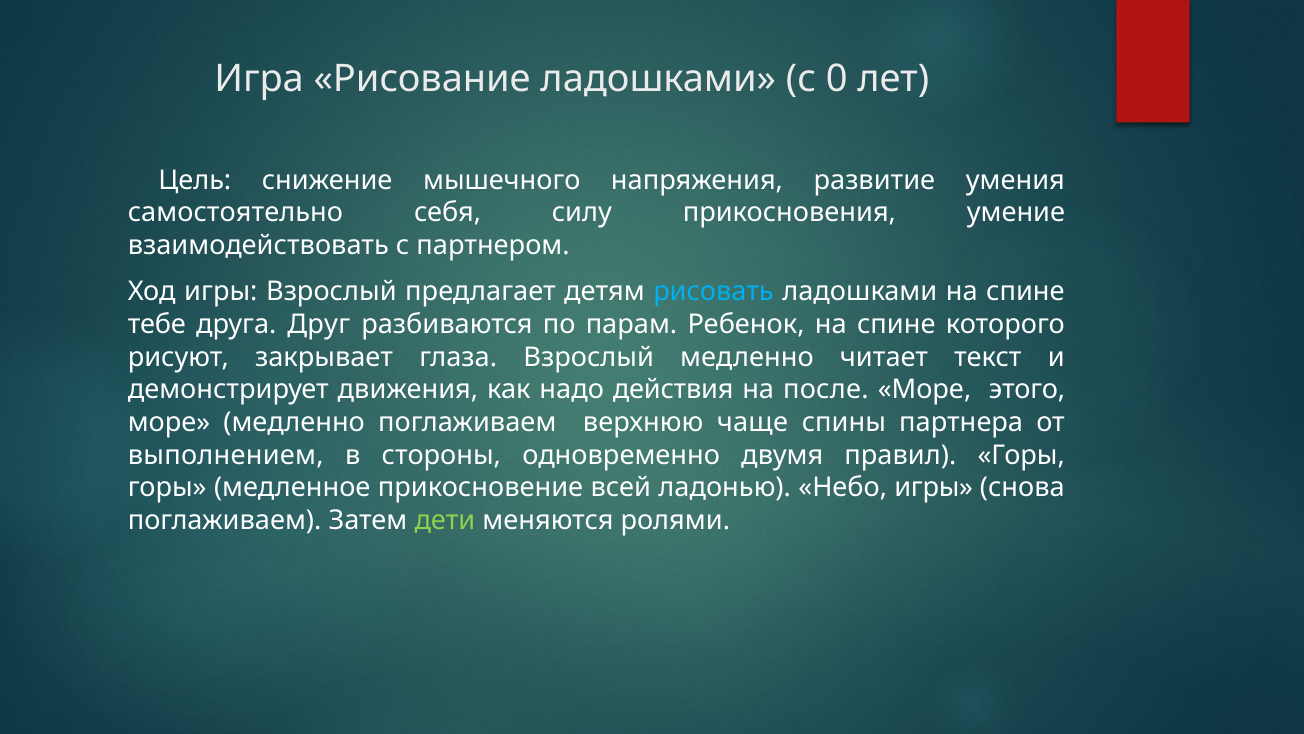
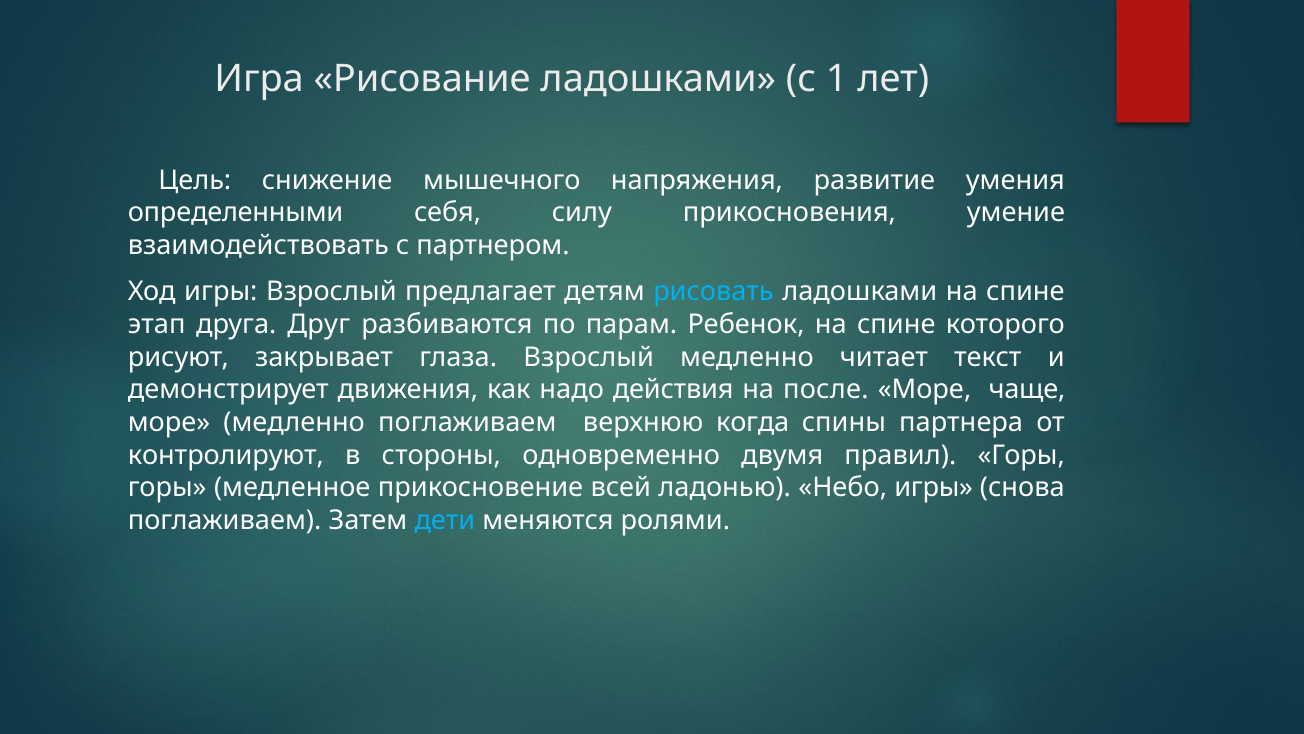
0: 0 -> 1
самостоятельно: самостоятельно -> определенными
тебе: тебе -> этап
этого: этого -> чаще
чаще: чаще -> когда
выполнением: выполнением -> контролируют
дети colour: light green -> light blue
